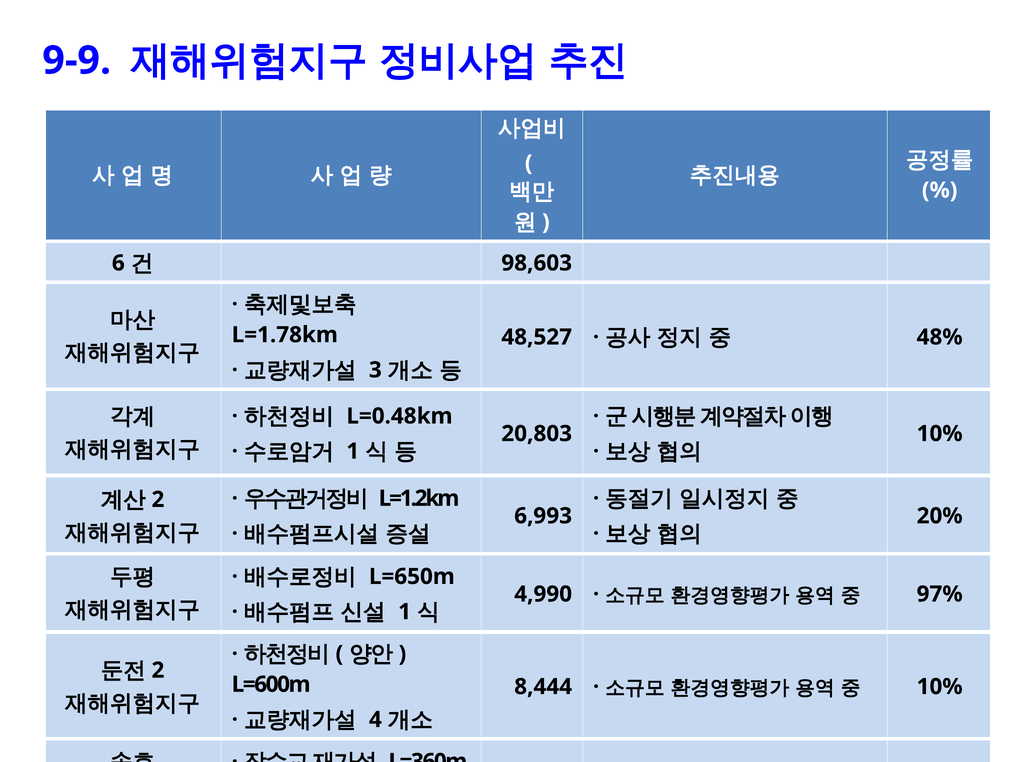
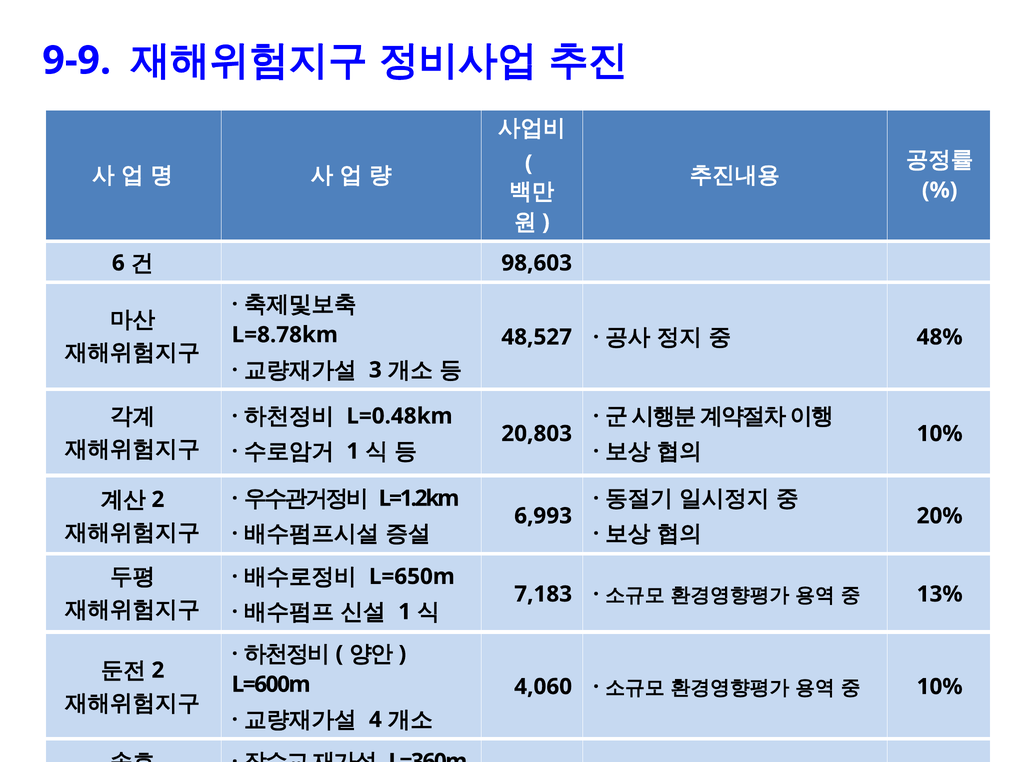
L=1.78km: L=1.78km -> L=8.78km
4,990: 4,990 -> 7,183
97%: 97% -> 13%
8,444: 8,444 -> 4,060
